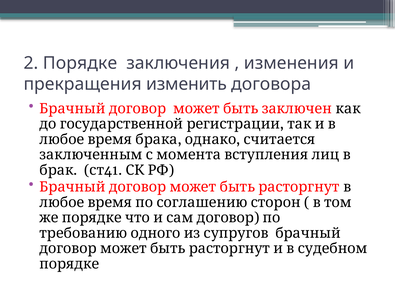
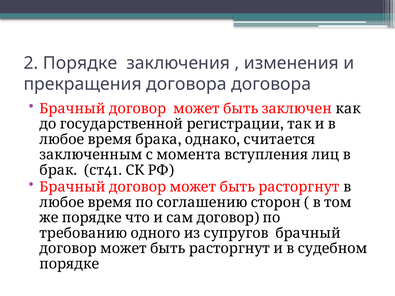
прекращения изменить: изменить -> договора
